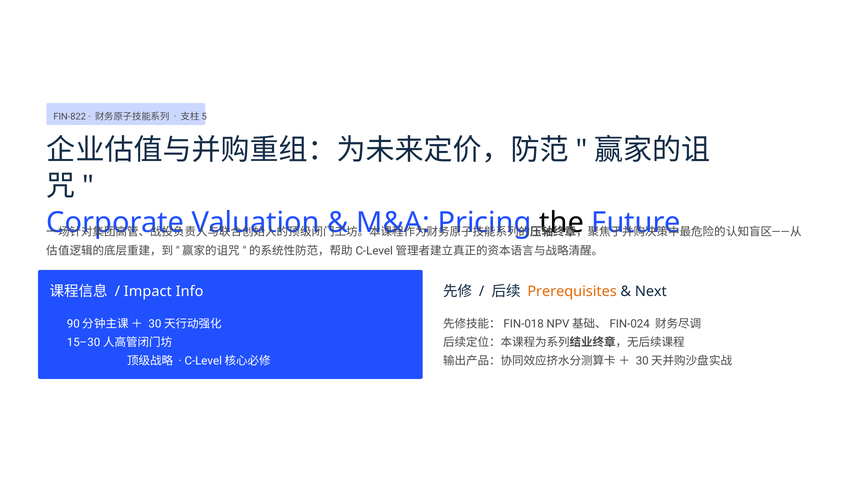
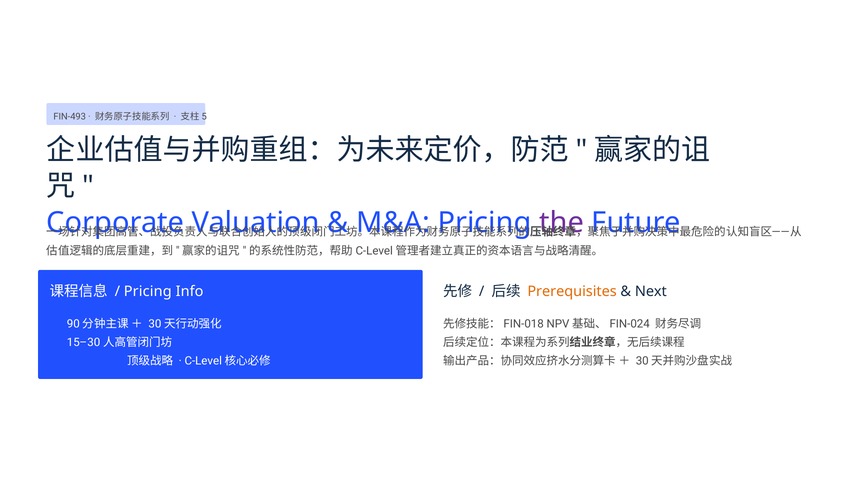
FIN-822: FIN-822 -> FIN-493
the colour: black -> purple
Impact at (148, 292): Impact -> Pricing
